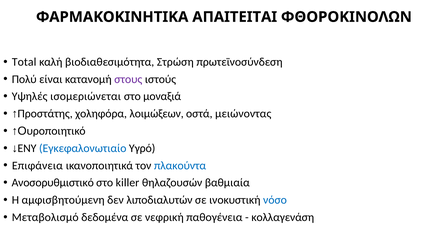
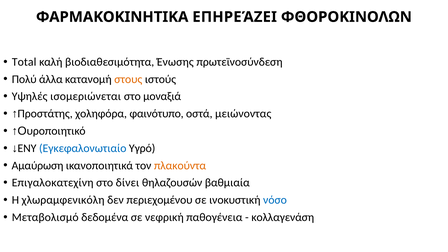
ΑΠΑΙΤΕΙΤΑΙ: ΑΠΑΙΤΕΙΤΑΙ -> ΕΠΗΡΕΆΖΕΙ
Στρώση: Στρώση -> Ένωσης
είναι: είναι -> άλλα
στους colour: purple -> orange
λοιμώξεων: λοιμώξεων -> φαινότυπο
Επιφάνεια: Επιφάνεια -> Αμαύρωση
πλακούντα colour: blue -> orange
Ανοσορυθμιστικό: Ανοσορυθμιστικό -> Επιγαλοκατεχίνη
killer: killer -> δίνει
αμφισβητούμενη: αμφισβητούμενη -> χλωραμφενικόλη
λιποδιαλυτών: λιποδιαλυτών -> περιεχομένου
